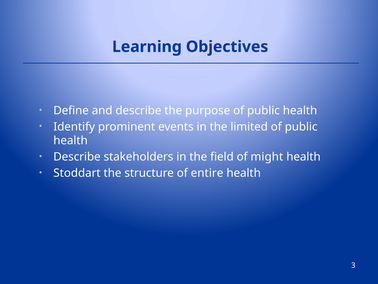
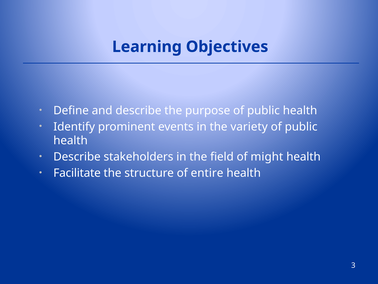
limited: limited -> variety
Stoddart: Stoddart -> Facilitate
